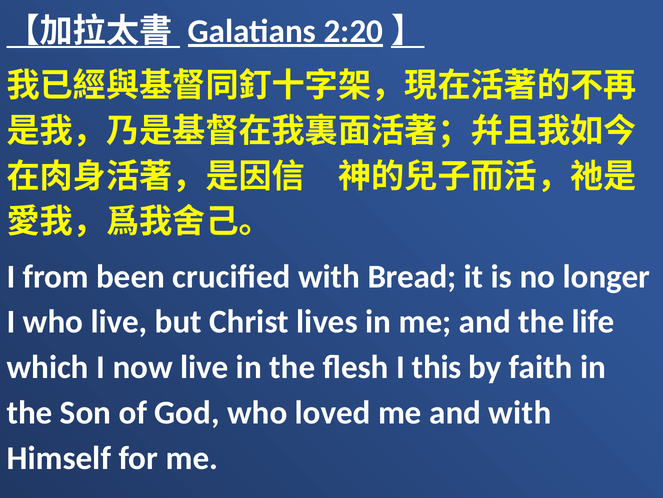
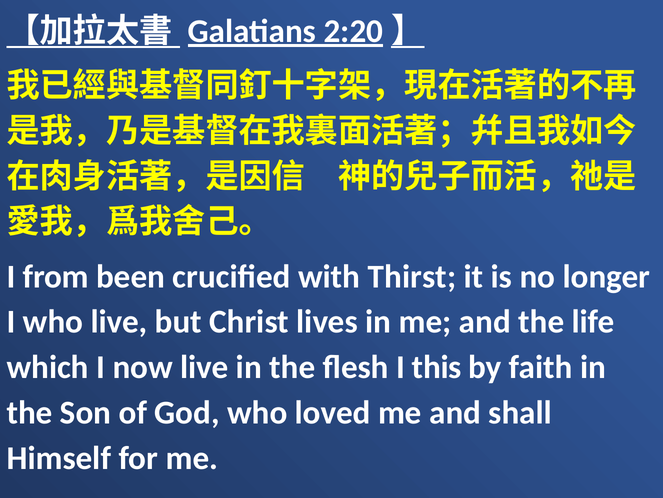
Bread: Bread -> Thirst
and with: with -> shall
